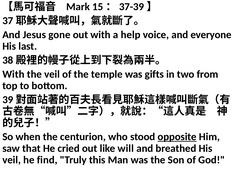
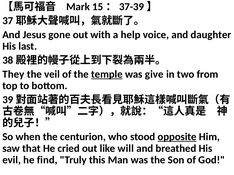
everyone: everyone -> daughter
With at (13, 74): With -> They
temple underline: none -> present
gifts: gifts -> give
veil at (12, 160): veil -> evil
